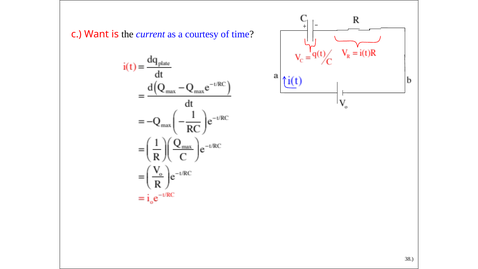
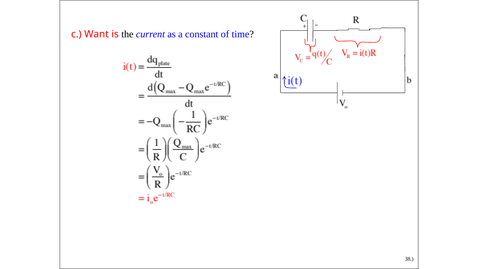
courtesy: courtesy -> constant
